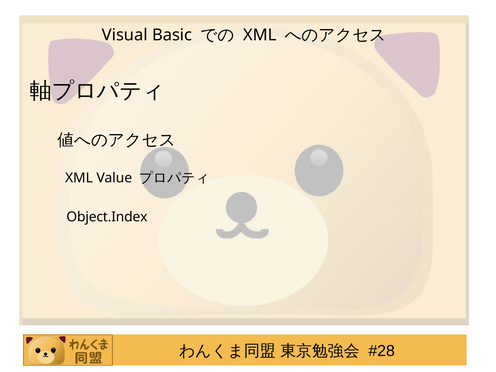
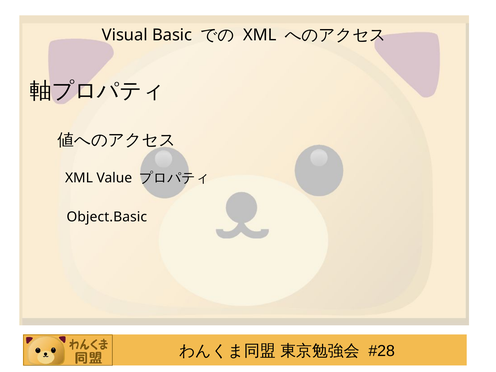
Object.Index: Object.Index -> Object.Basic
